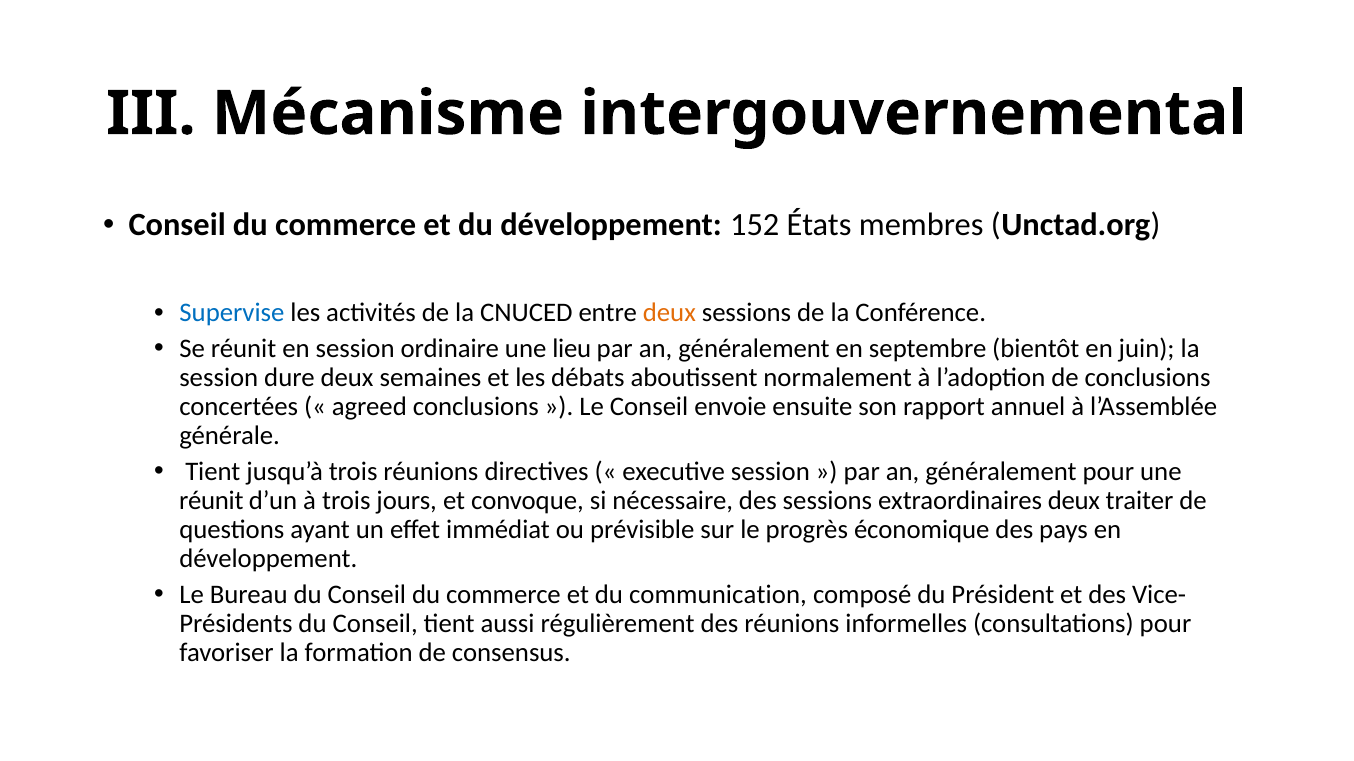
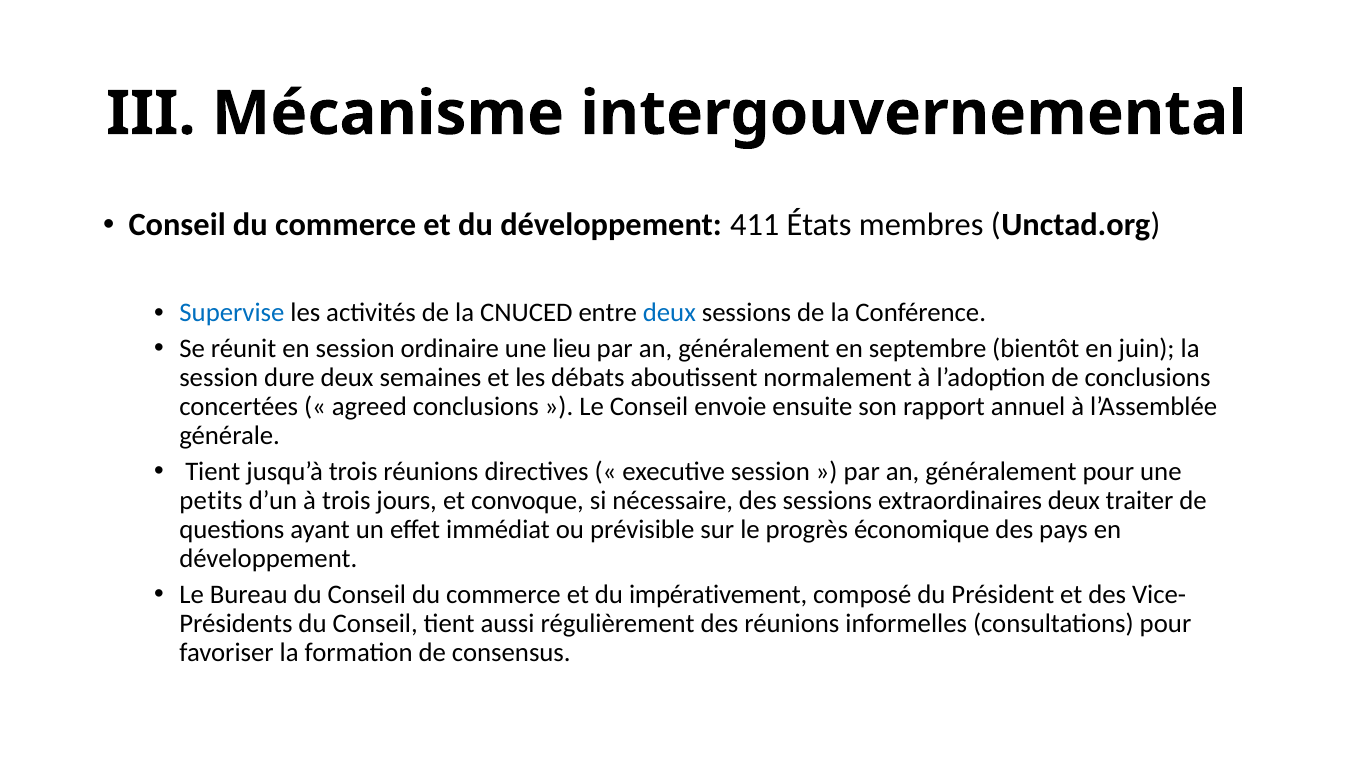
152: 152 -> 411
deux at (669, 313) colour: orange -> blue
réunit at (211, 501): réunit -> petits
communication: communication -> impérativement
